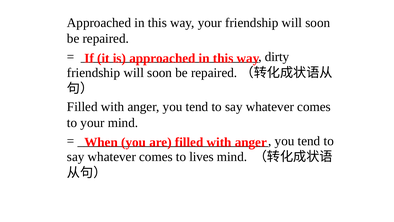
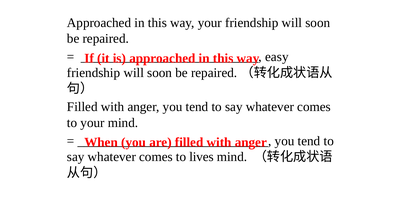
dirty: dirty -> easy
